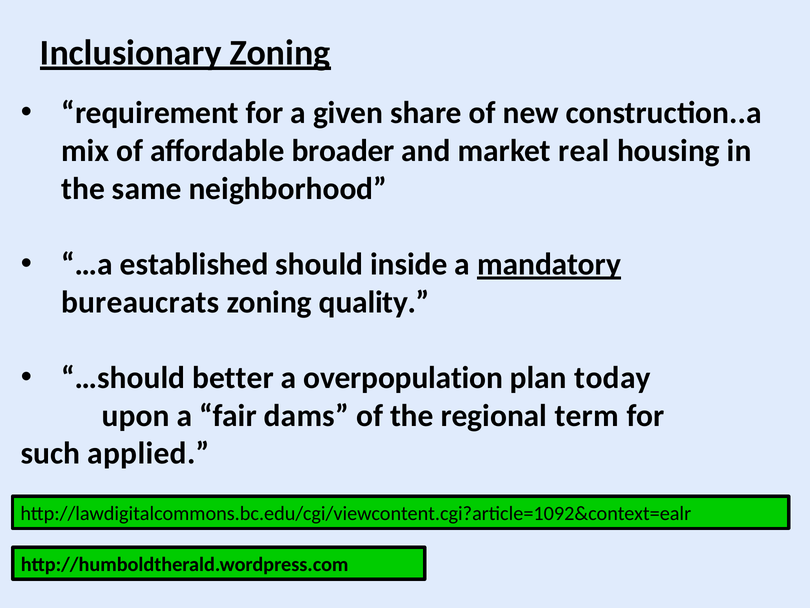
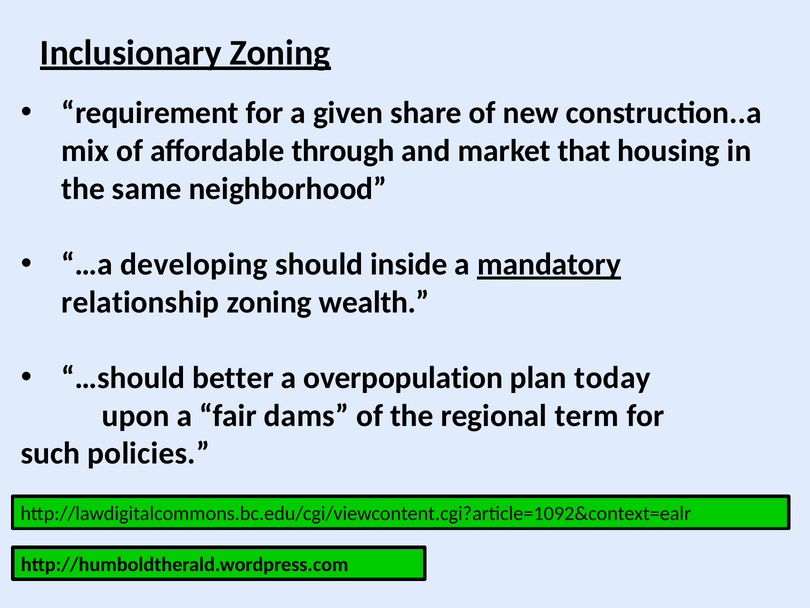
broader: broader -> through
real: real -> that
established: established -> developing
bureaucrats: bureaucrats -> relationship
quality: quality -> wealth
applied: applied -> policies
